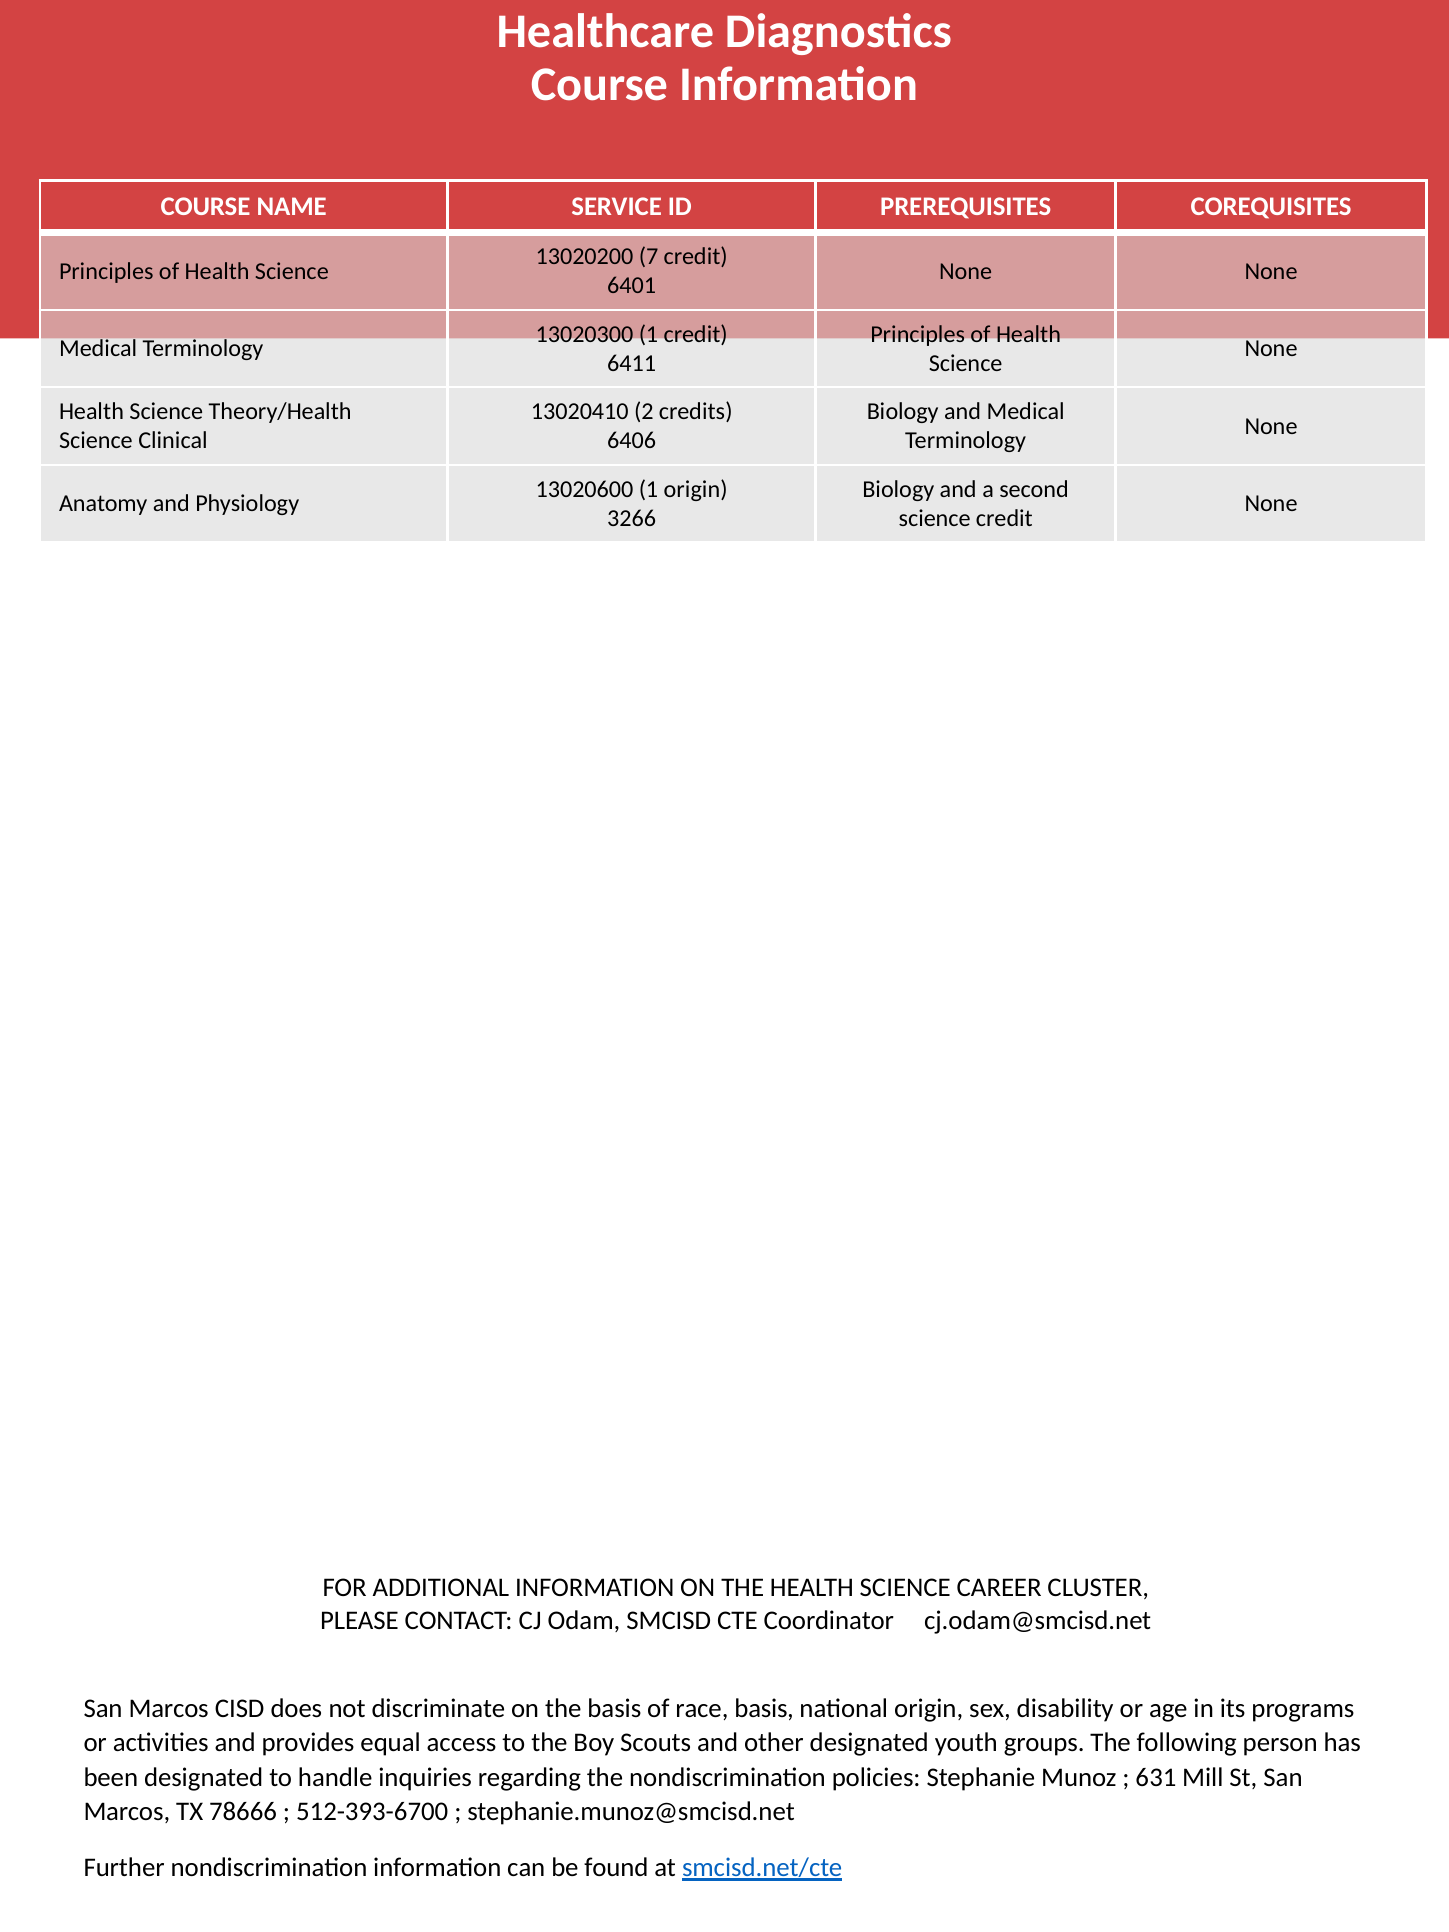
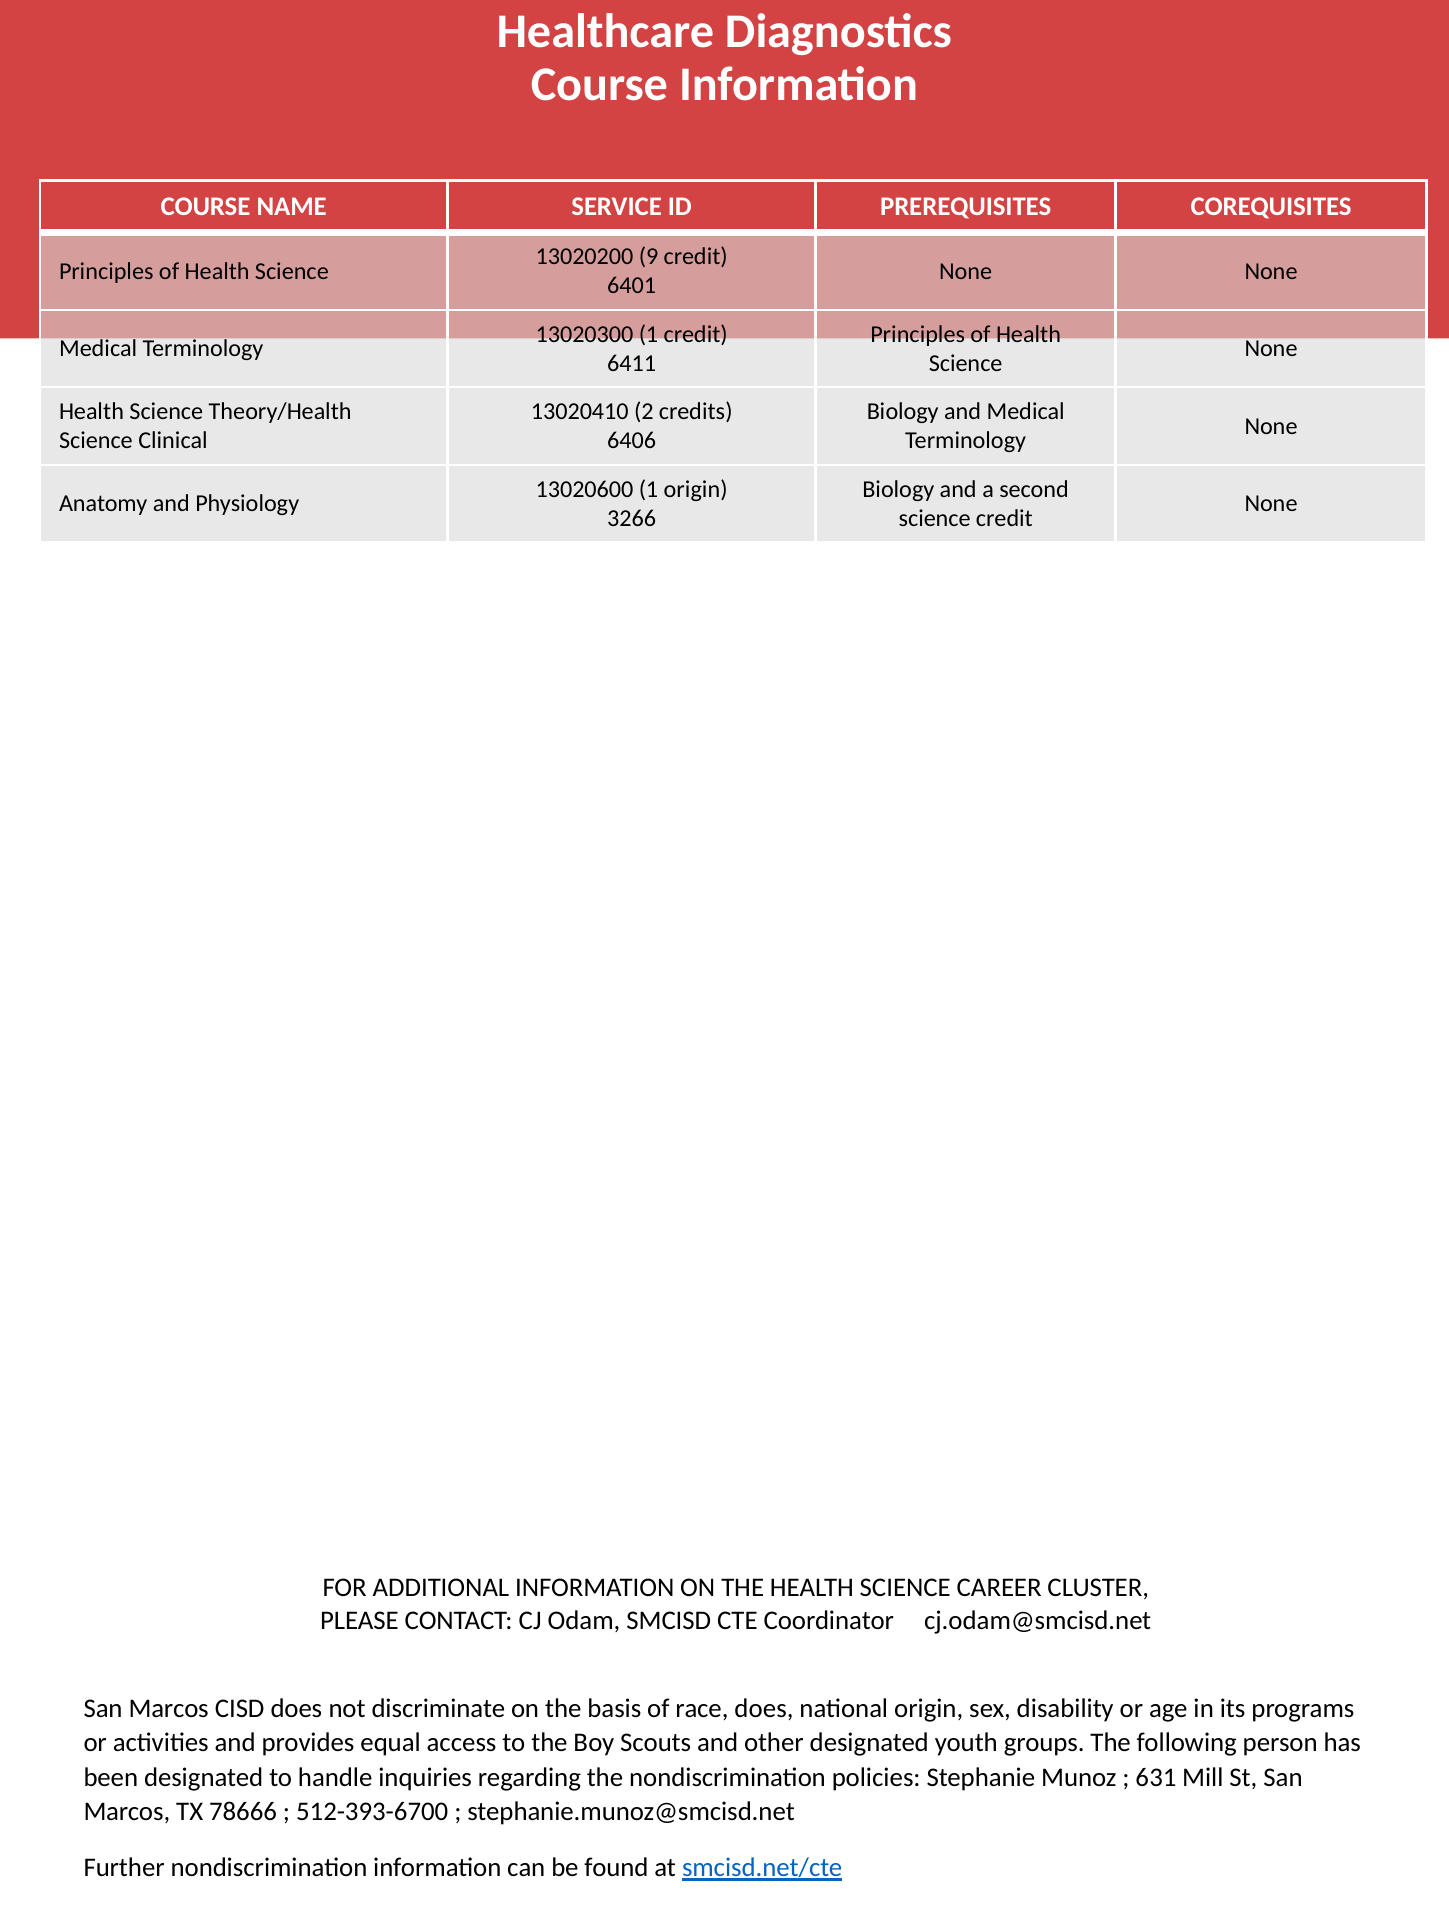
7: 7 -> 9
race basis: basis -> does
